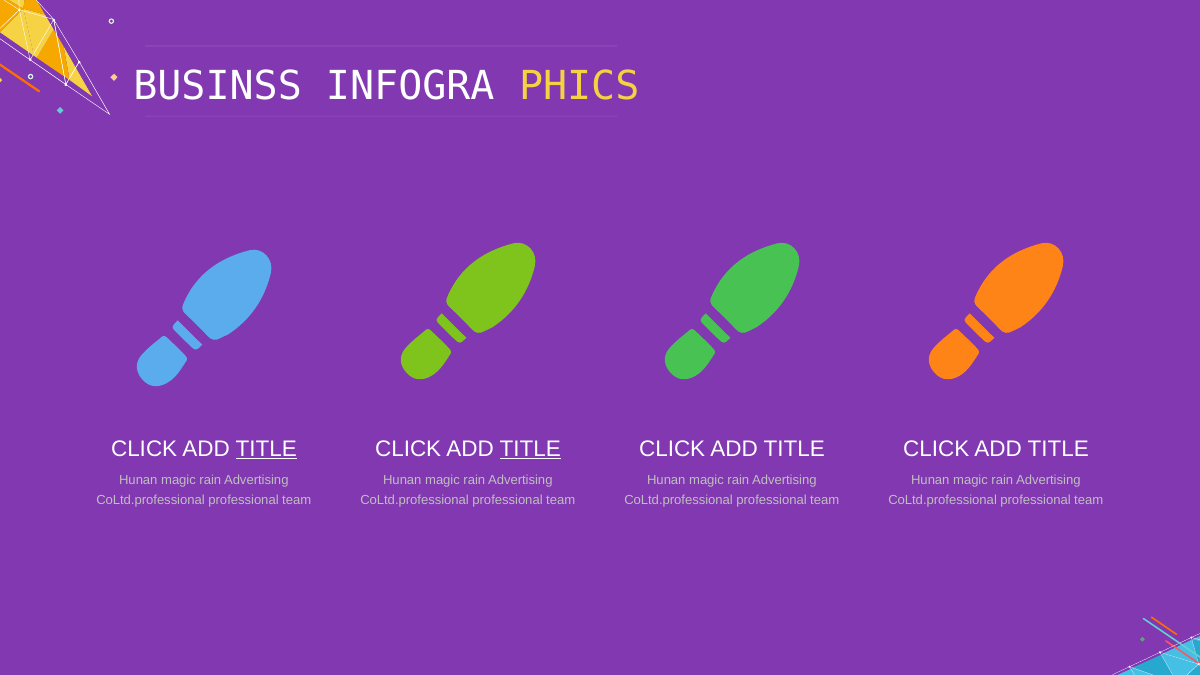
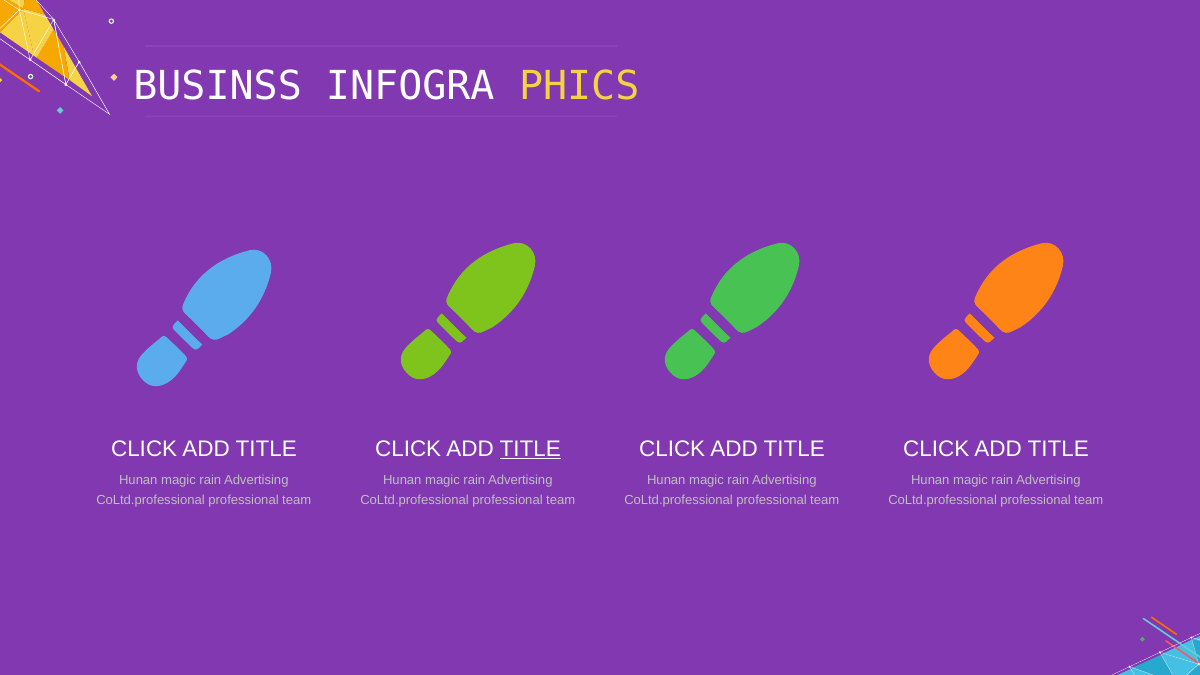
TITLE at (266, 449) underline: present -> none
